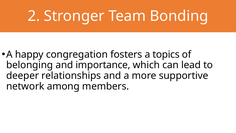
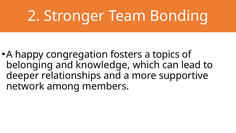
importance: importance -> knowledge
